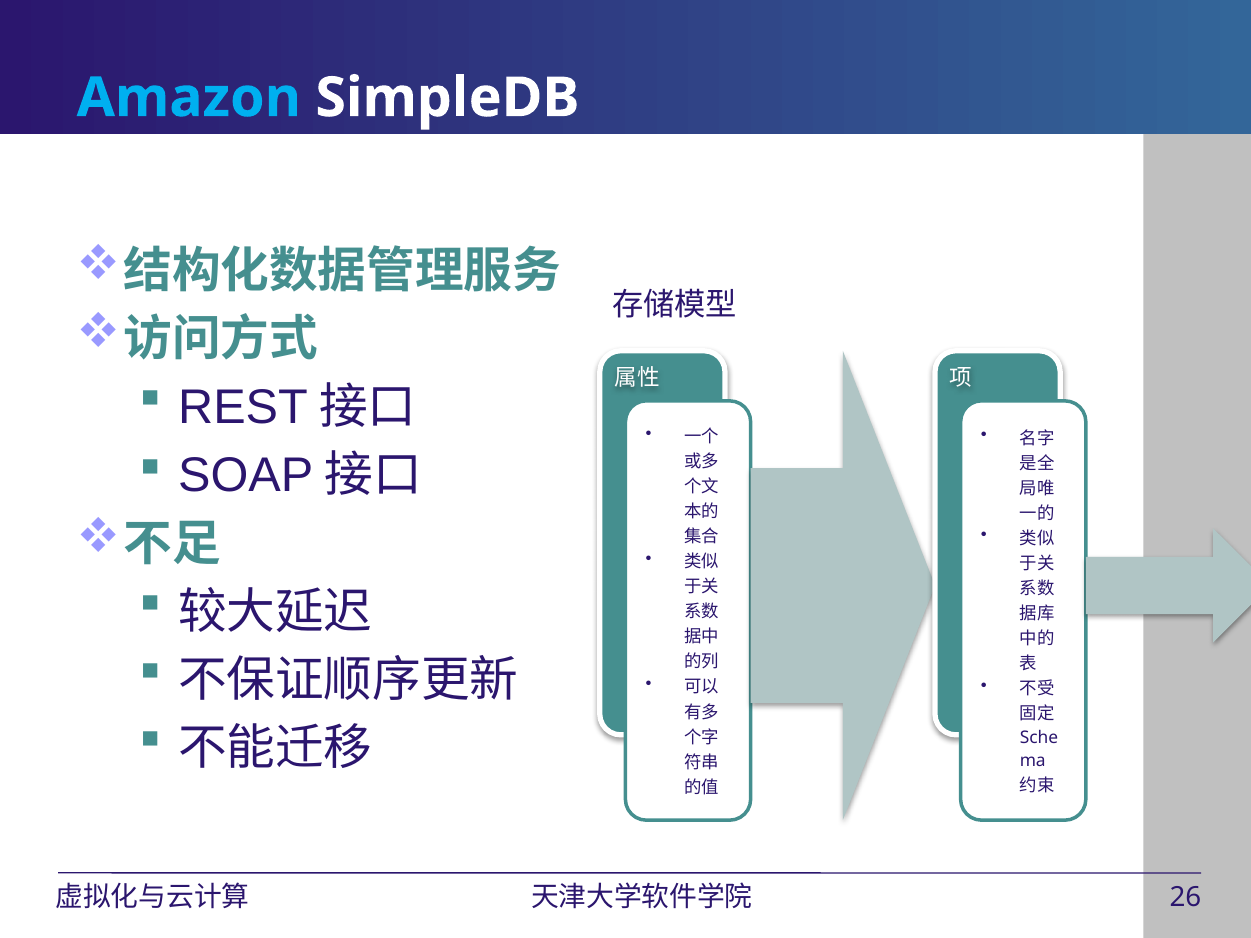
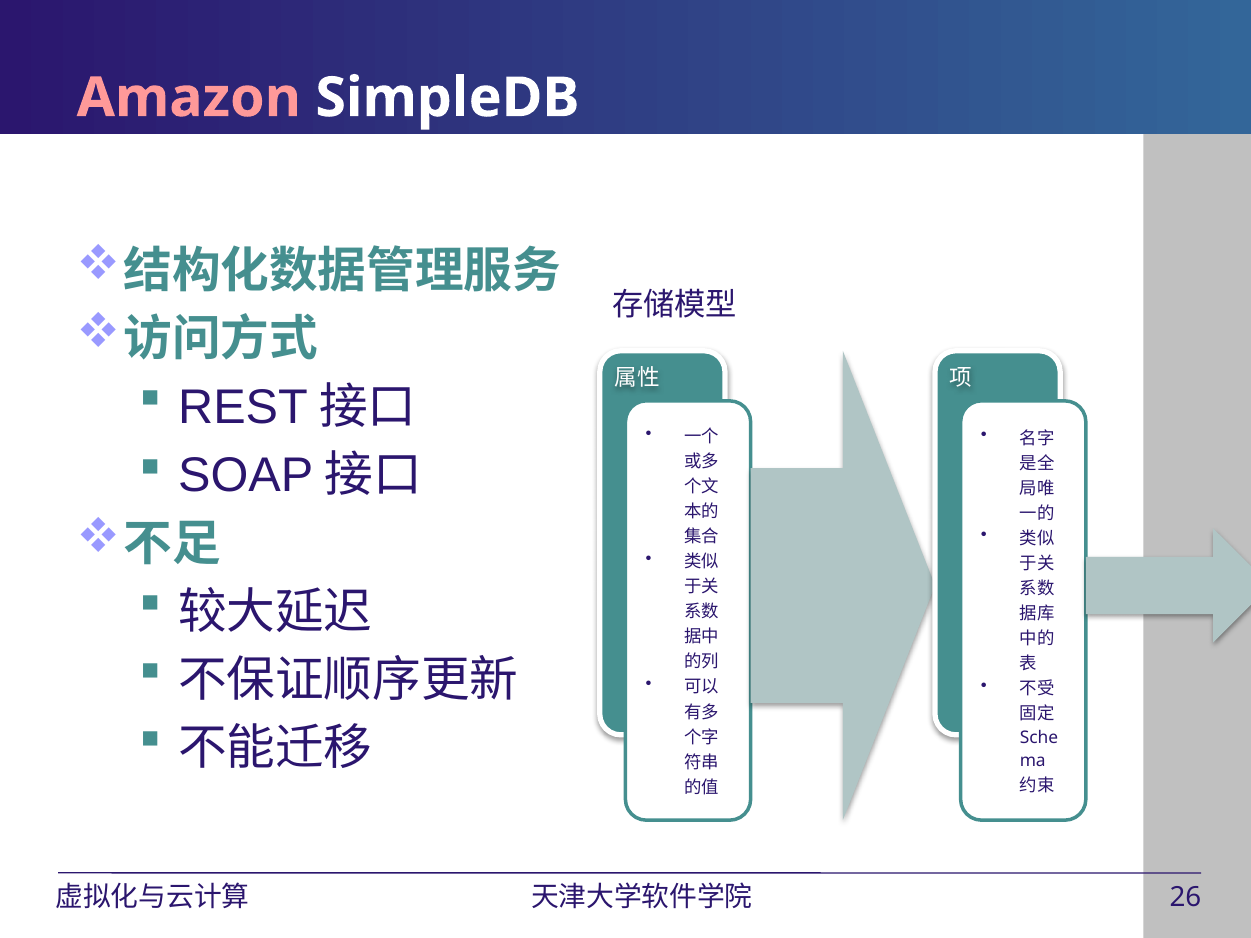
Amazon colour: light blue -> pink
